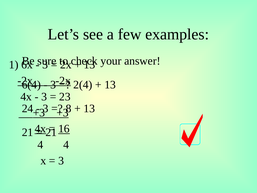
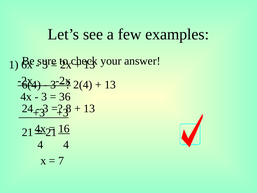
23: 23 -> 36
3 at (61, 161): 3 -> 7
